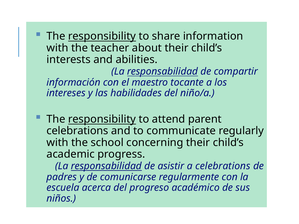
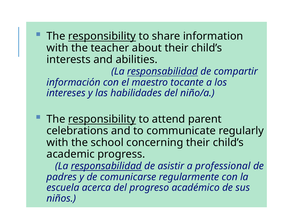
a celebrations: celebrations -> professional
